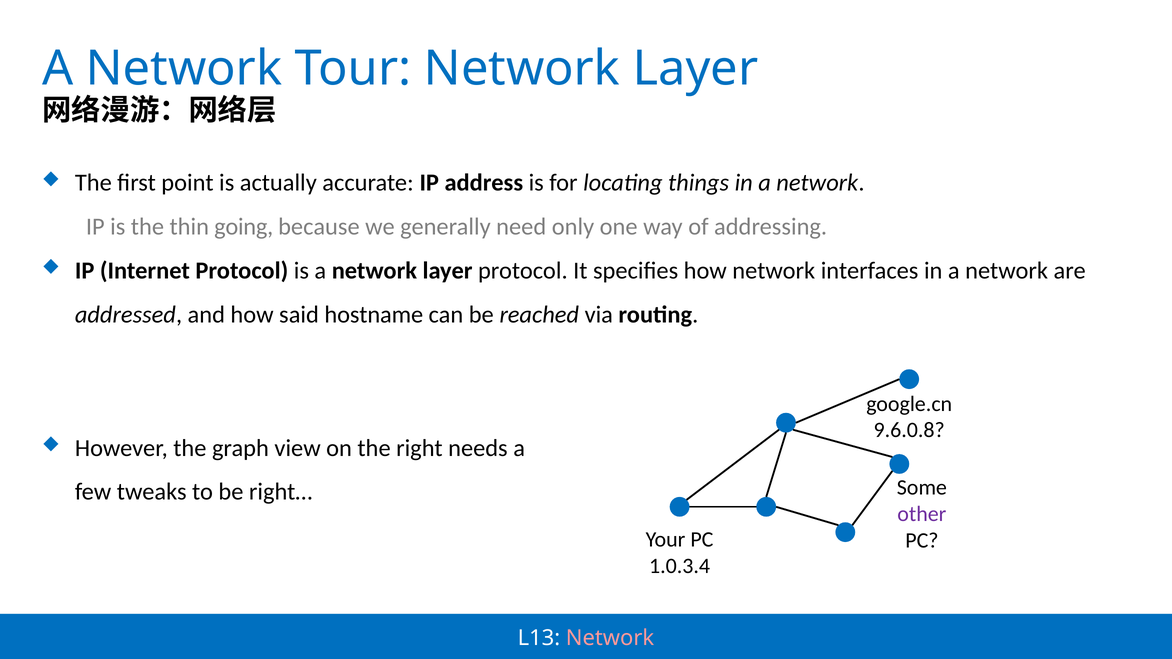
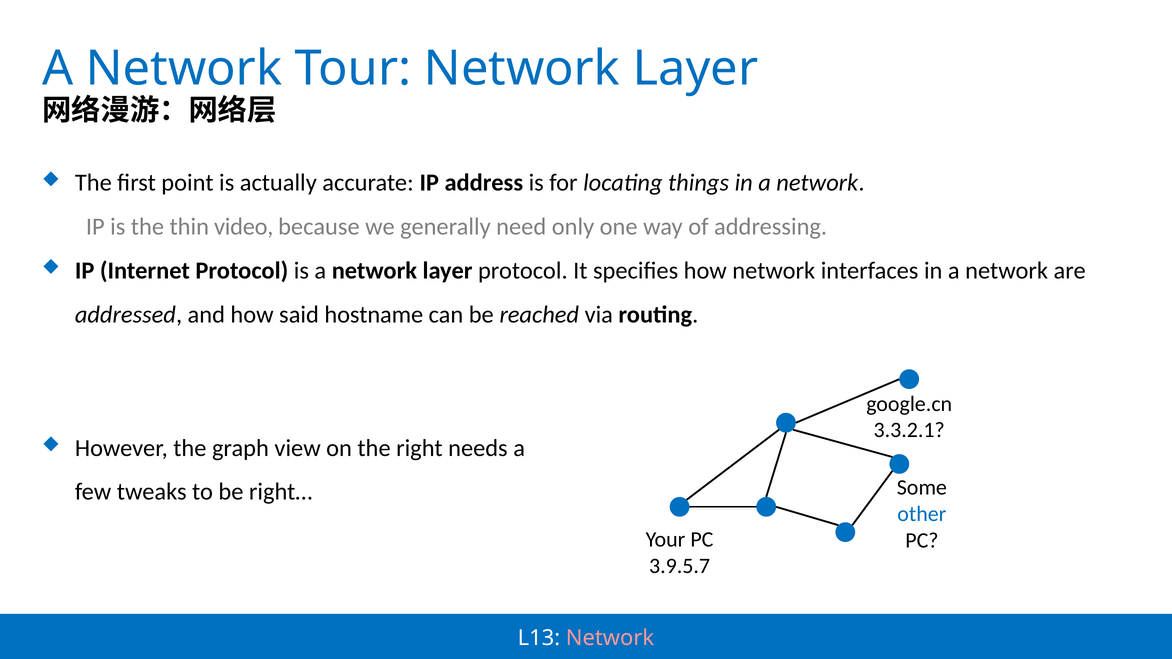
going: going -> video
9.6.0.8: 9.6.0.8 -> 3.3.2.1
other colour: purple -> blue
1.0.3.4: 1.0.3.4 -> 3.9.5.7
